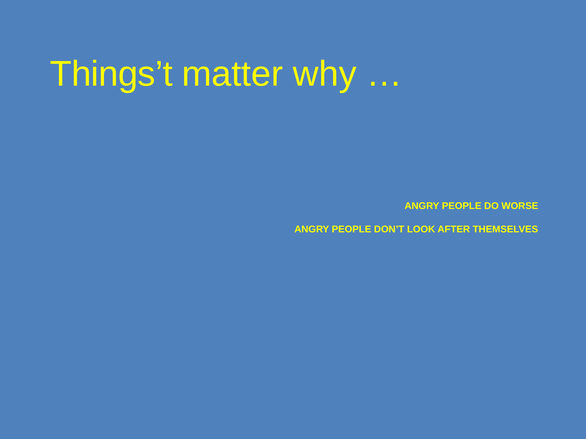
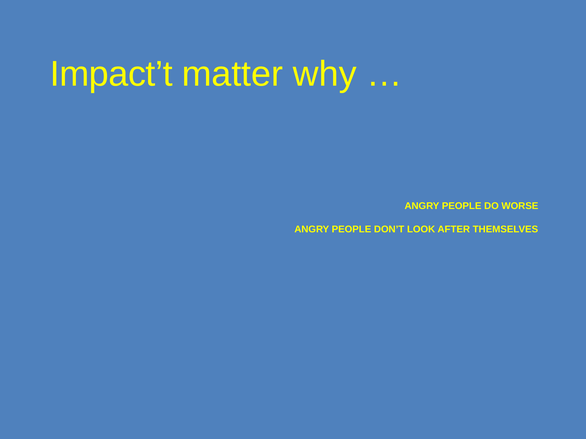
Things’t: Things’t -> Impact’t
